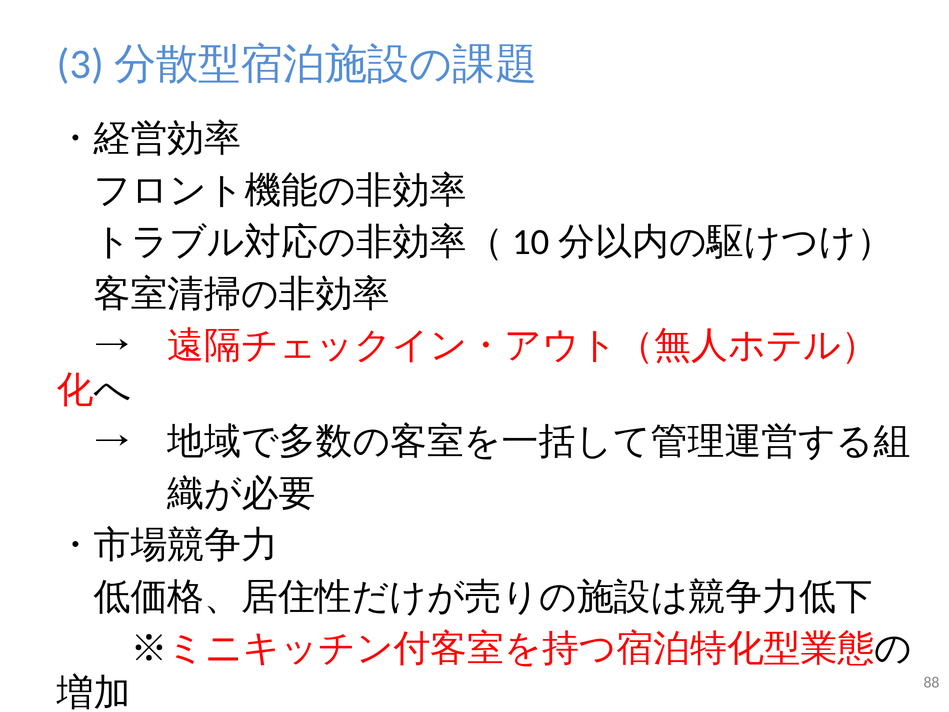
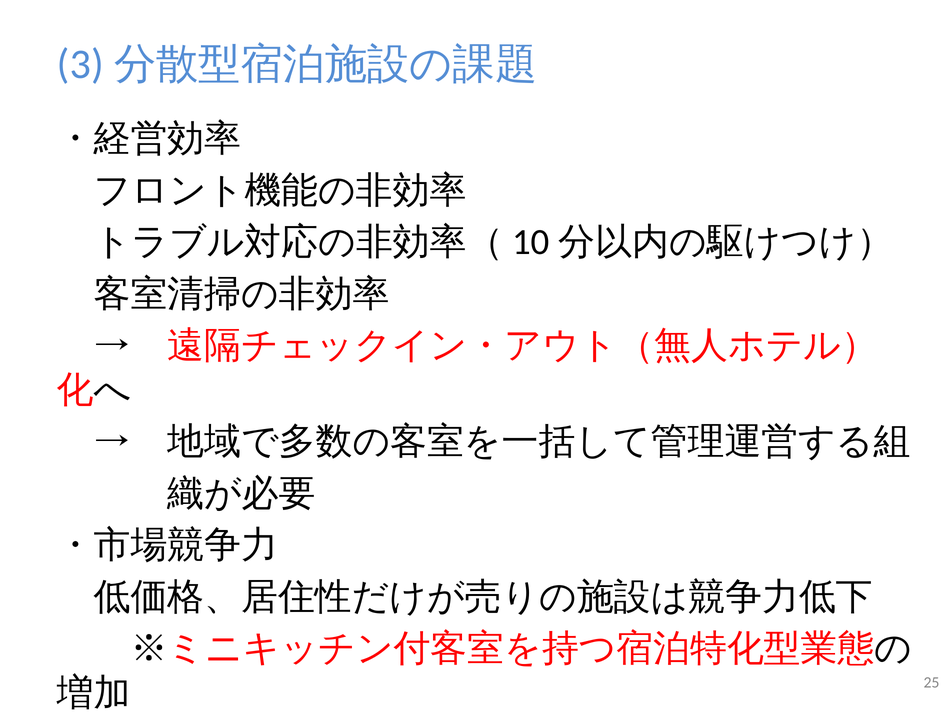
88: 88 -> 25
